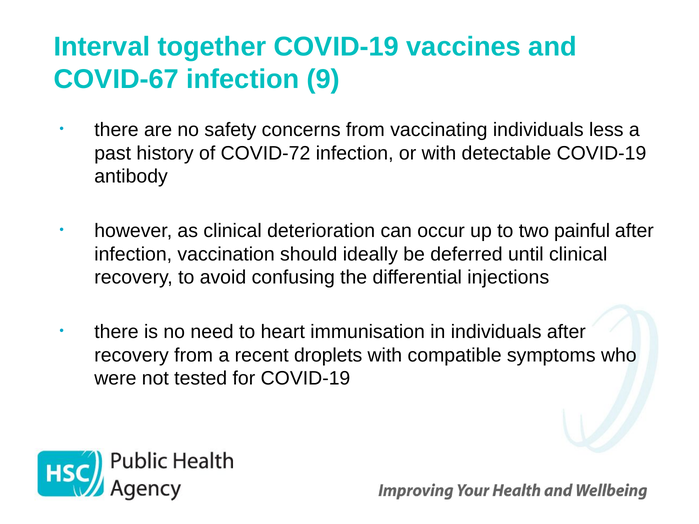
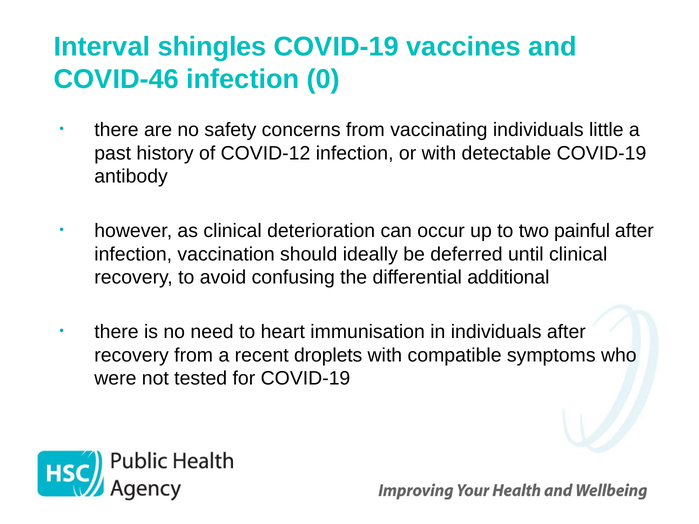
together: together -> shingles
COVID-67: COVID-67 -> COVID-46
9: 9 -> 0
less: less -> little
COVID-72: COVID-72 -> COVID-12
injections: injections -> additional
